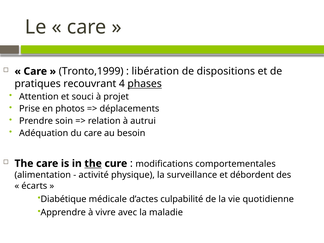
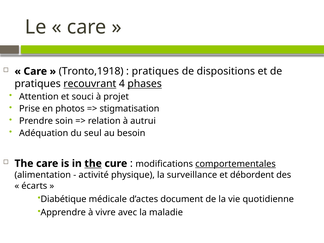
Tronto,1999: Tronto,1999 -> Tronto,1918
libération at (155, 71): libération -> pratiques
recouvrant underline: none -> present
déplacements: déplacements -> stigmatisation
du care: care -> seul
comportementales underline: none -> present
culpabilité: culpabilité -> document
